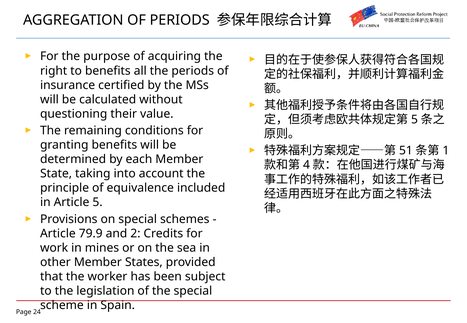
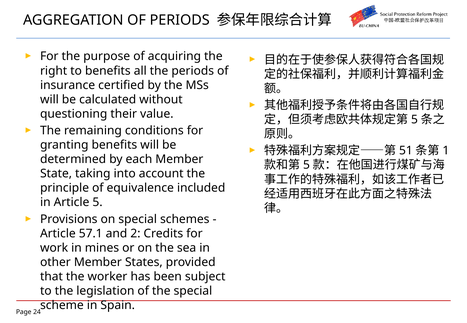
4 at (306, 165): 4 -> 5
79.9: 79.9 -> 57.1
